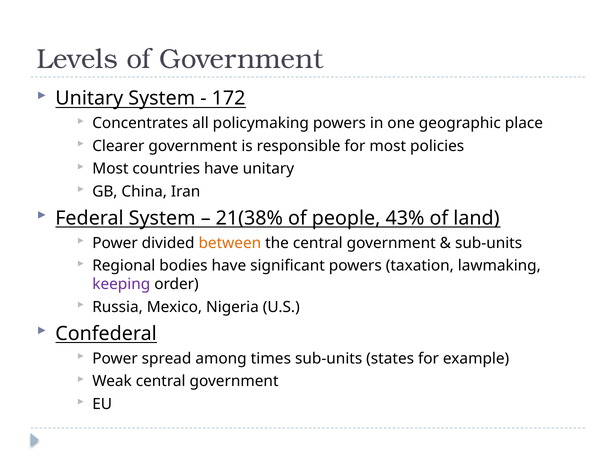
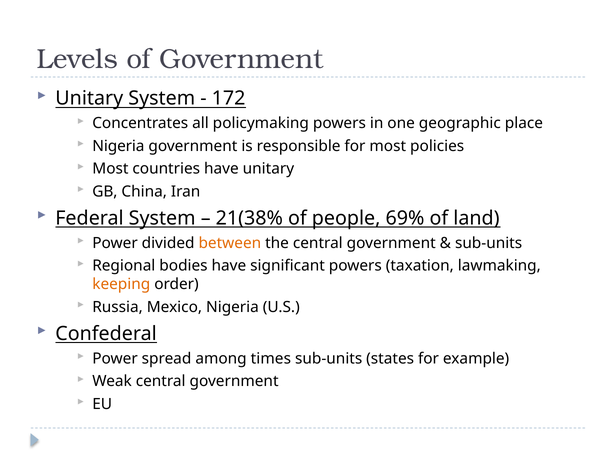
Clearer at (118, 146): Clearer -> Nigeria
43%: 43% -> 69%
keeping colour: purple -> orange
